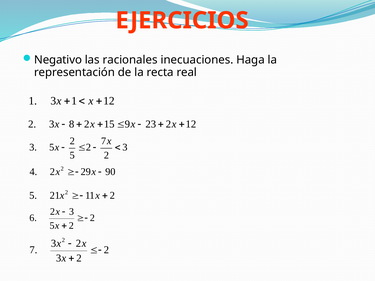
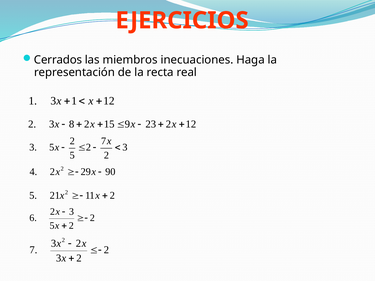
Negativo: Negativo -> Cerrados
racionales: racionales -> miembros
